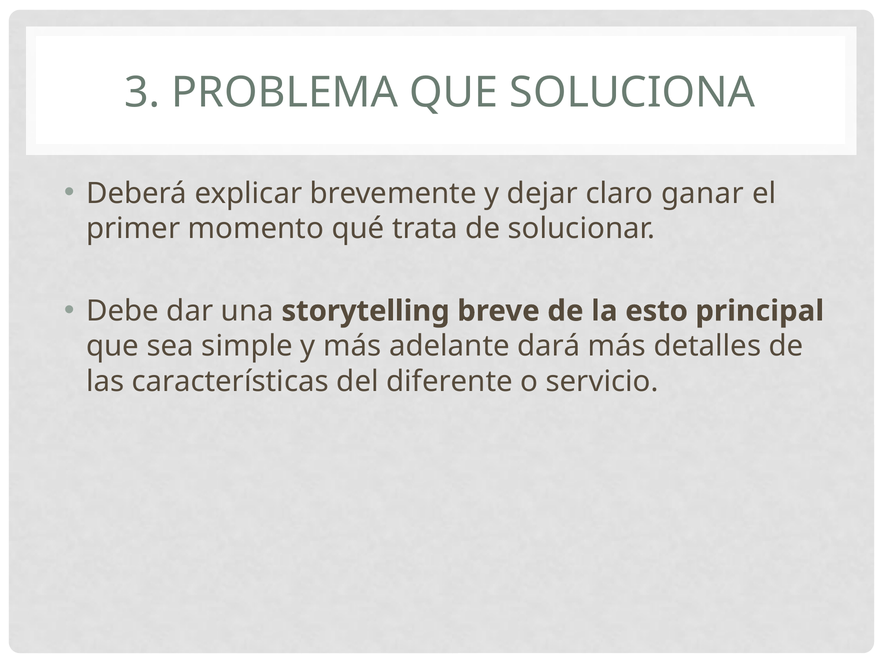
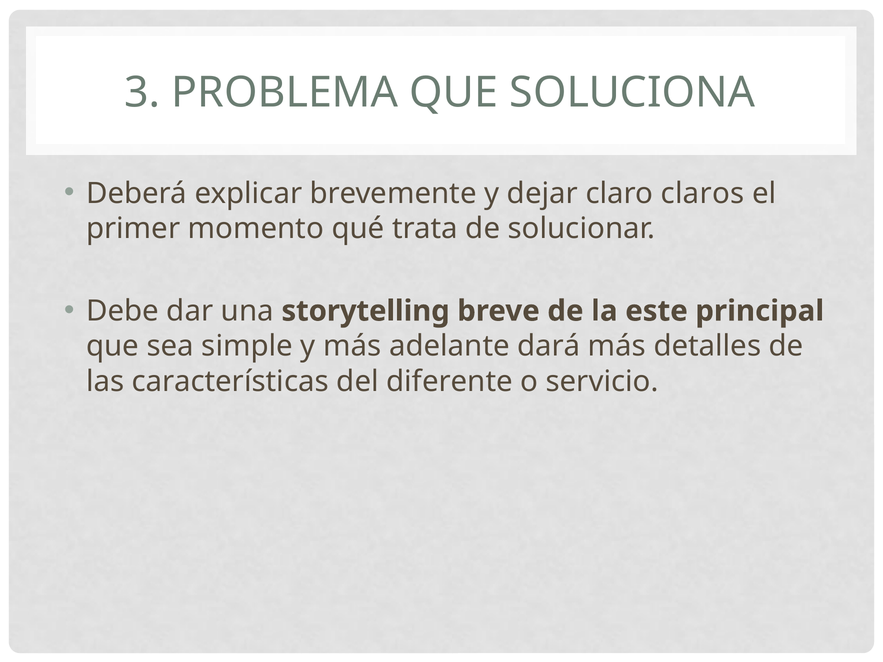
ganar: ganar -> claros
esto: esto -> este
